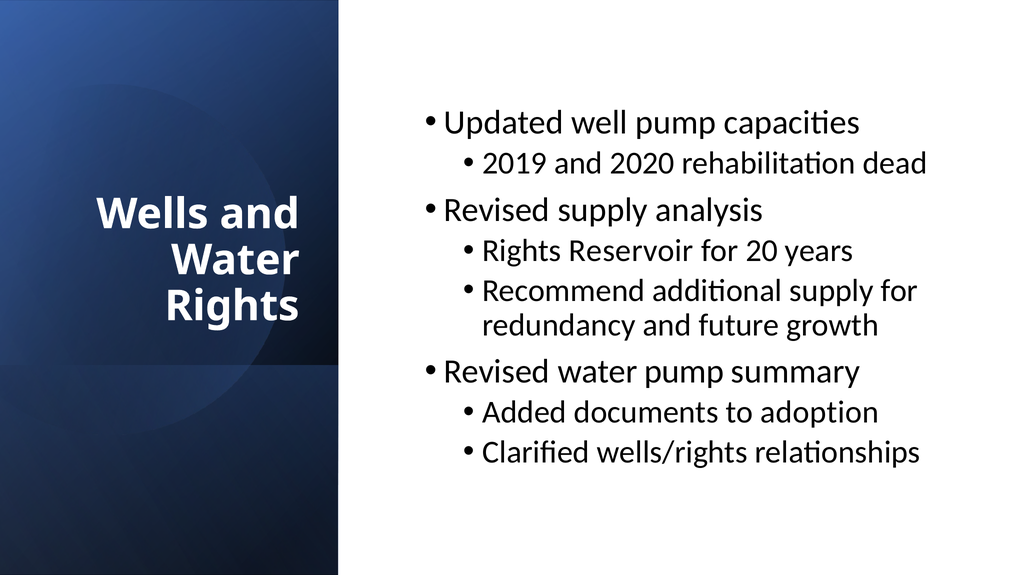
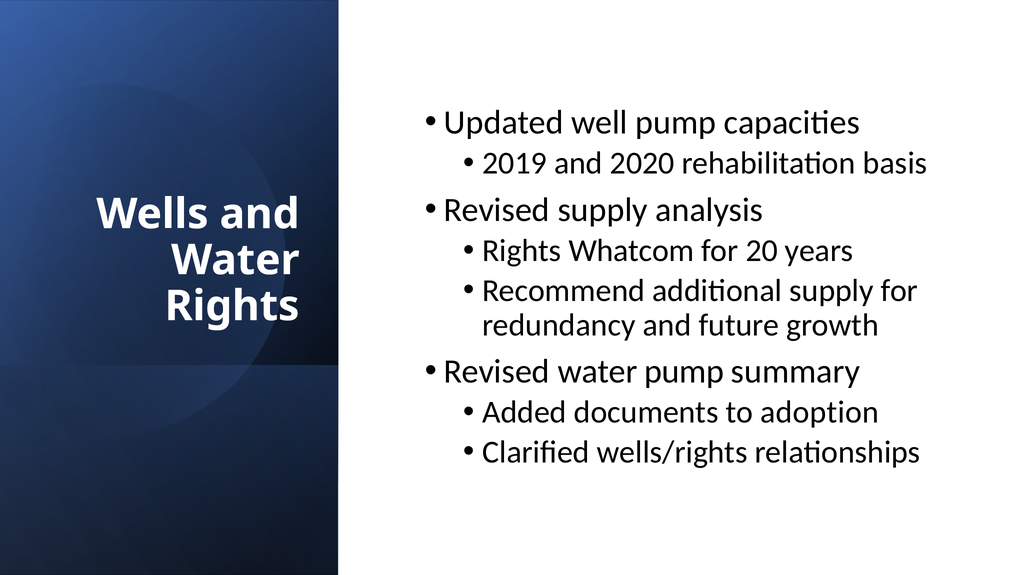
dead: dead -> basis
Reservoir: Reservoir -> Whatcom
